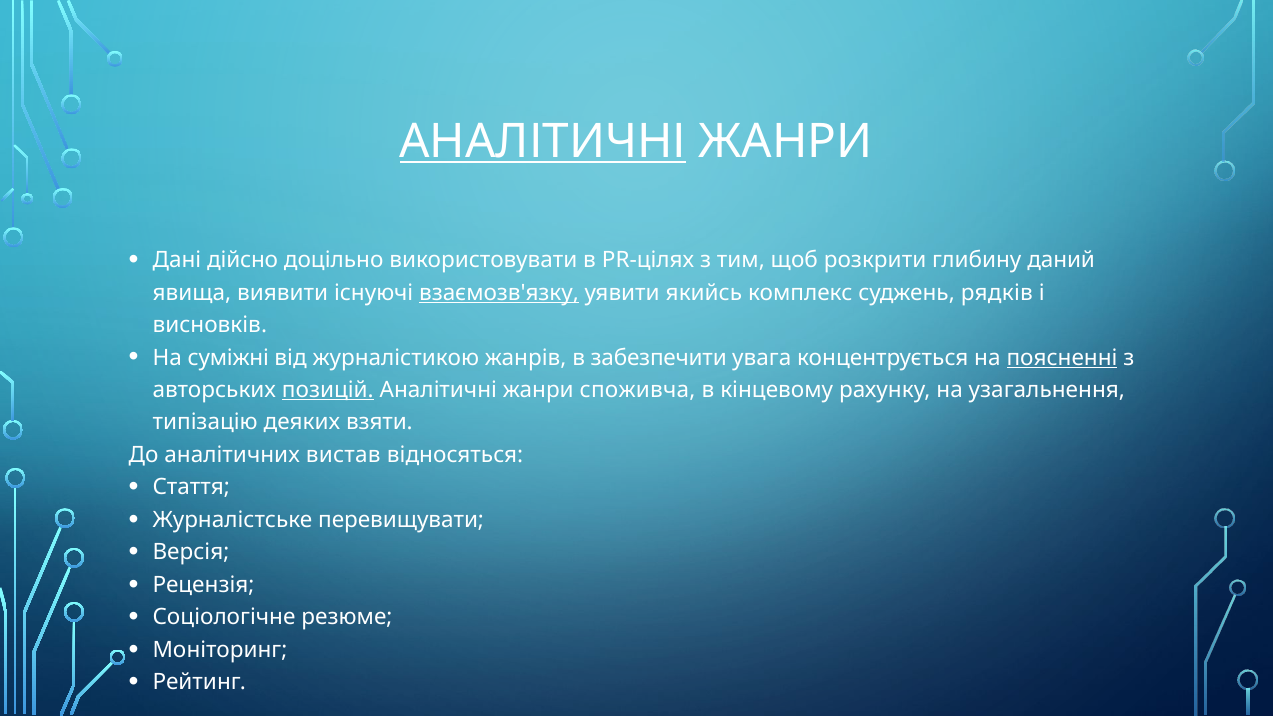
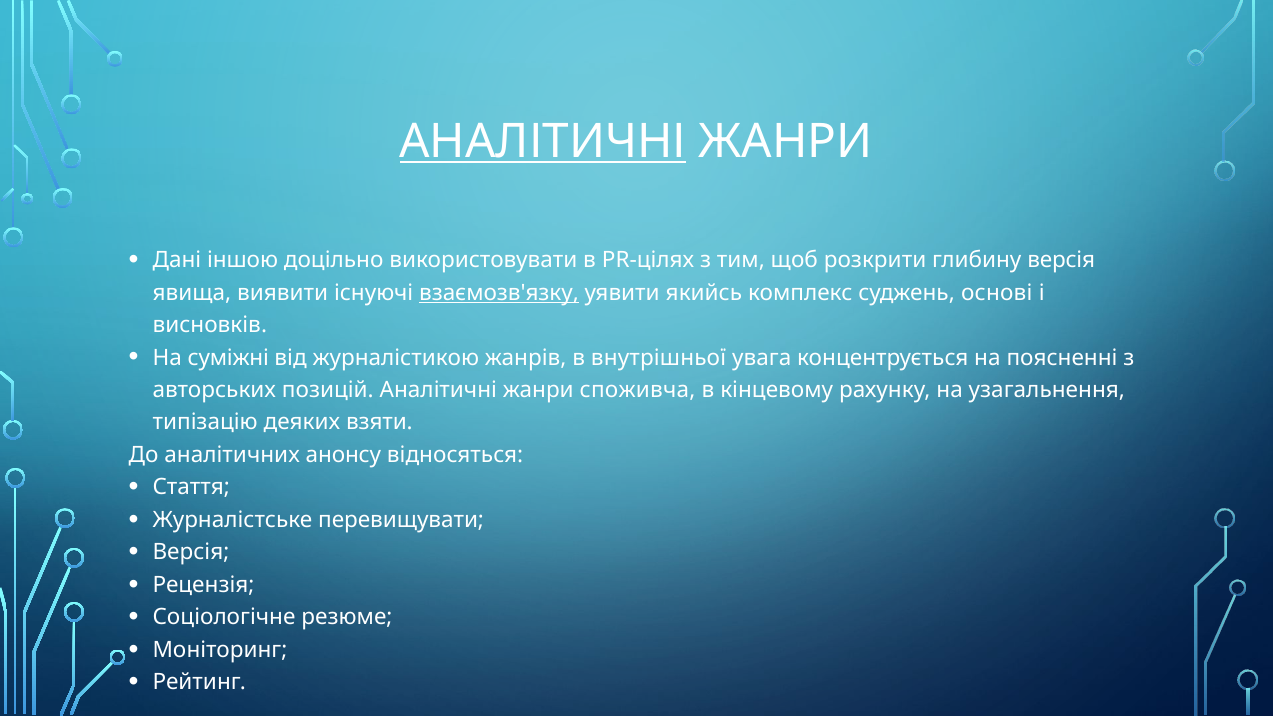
дійсно: дійсно -> іншою
глибину даний: даний -> версія
рядків: рядків -> основі
забезпечити: забезпечити -> внутрішньої
поясненні underline: present -> none
позицій underline: present -> none
вистав: вистав -> анонсу
